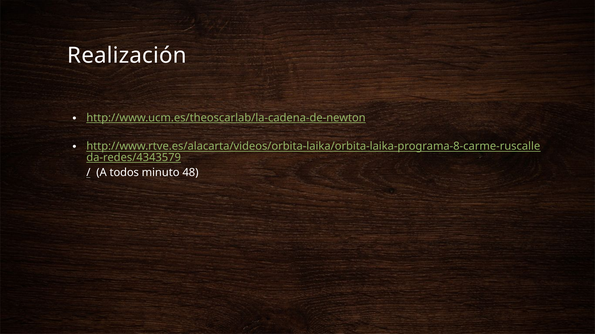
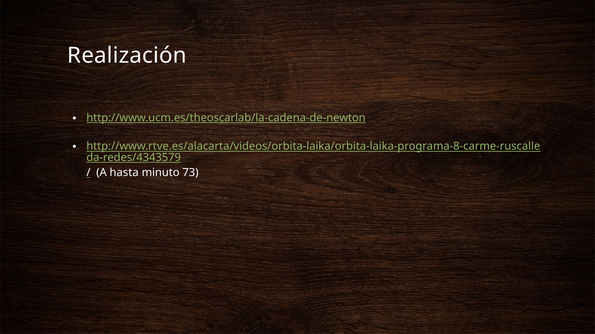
todos: todos -> hasta
48: 48 -> 73
